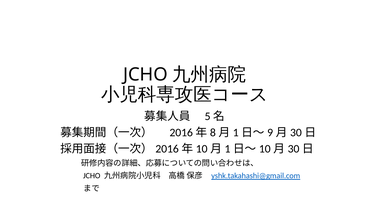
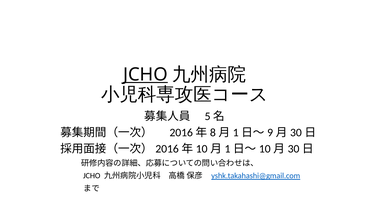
JCHO at (145, 75) underline: none -> present
